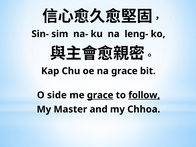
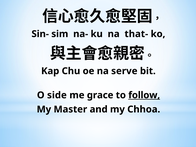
leng-: leng- -> that-
na grace: grace -> serve
grace at (100, 95) underline: present -> none
